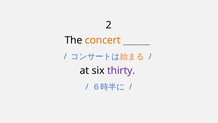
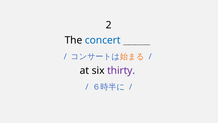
concert colour: orange -> blue
